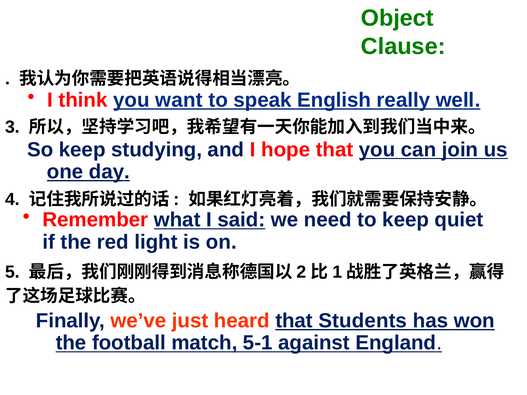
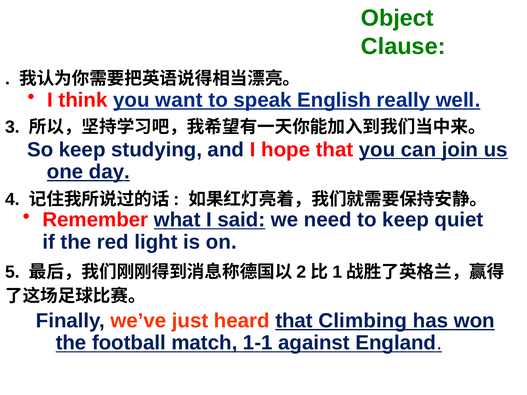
Students: Students -> Climbing
5-1: 5-1 -> 1-1
